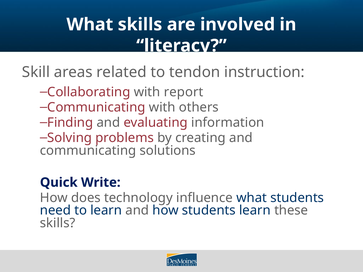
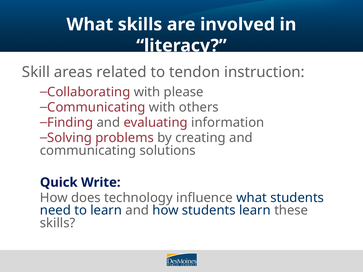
report: report -> please
